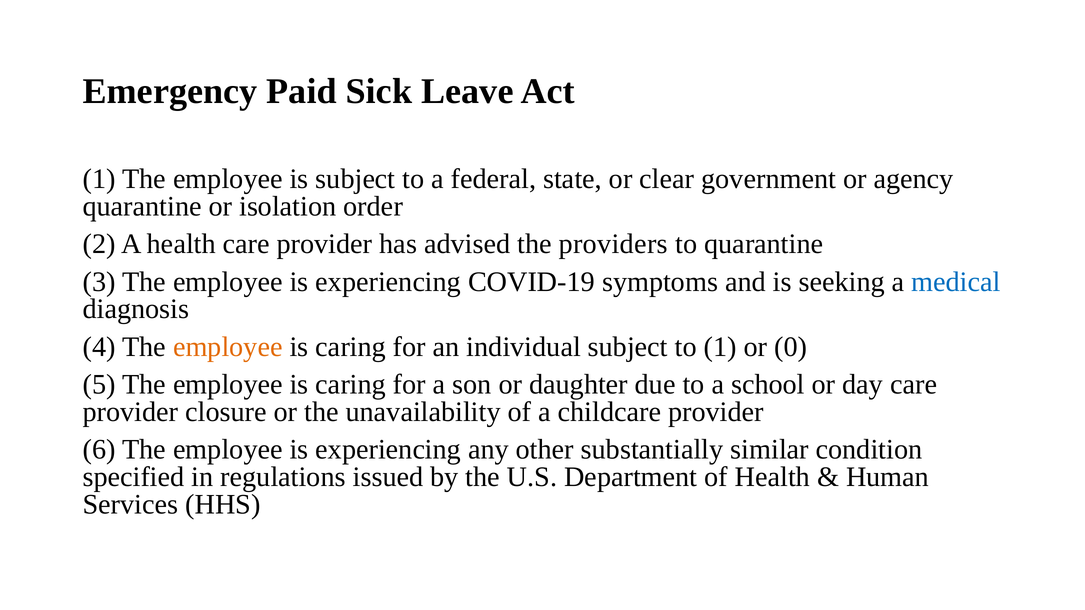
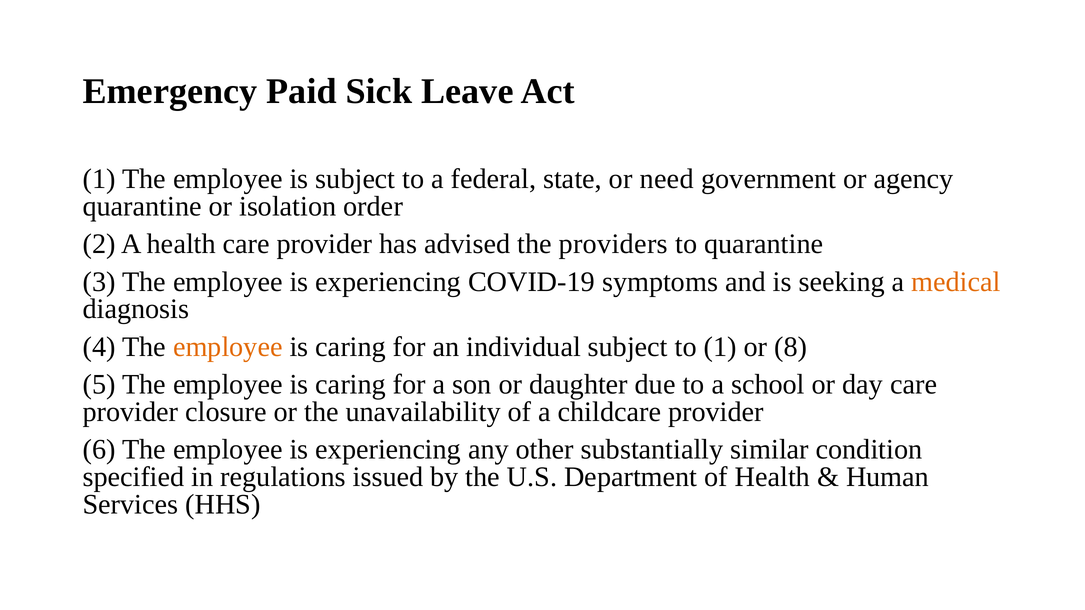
clear: clear -> need
medical colour: blue -> orange
0: 0 -> 8
